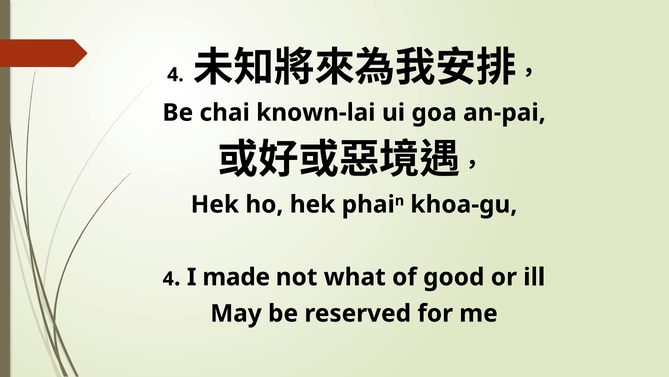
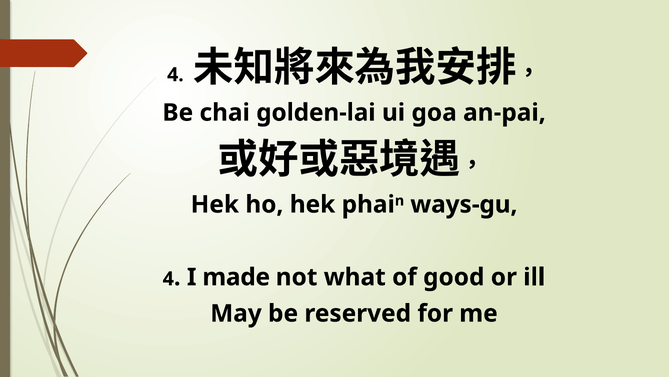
known-lai: known-lai -> golden-lai
khoa-gu: khoa-gu -> ways-gu
